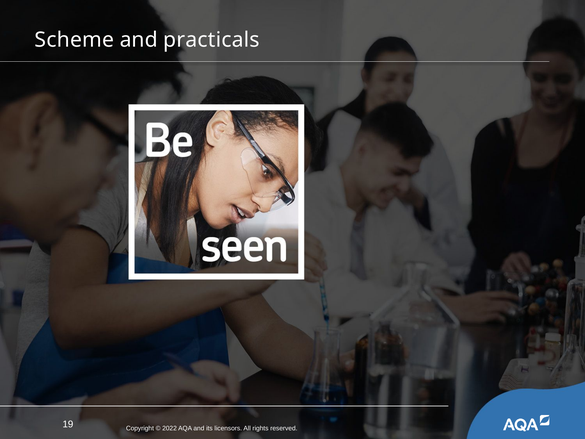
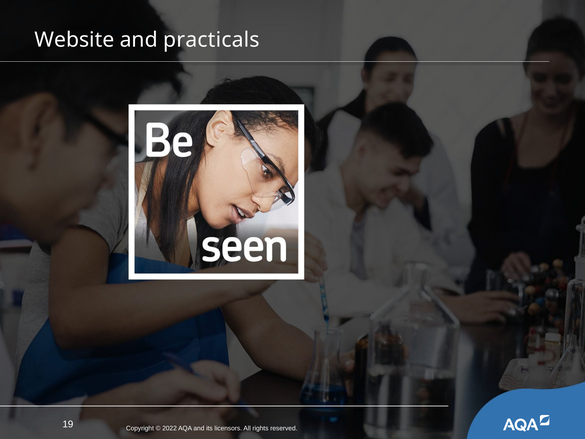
Scheme: Scheme -> Website
